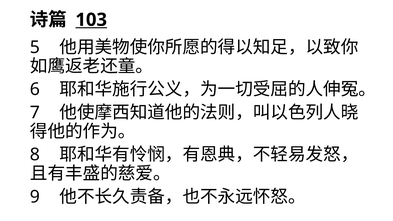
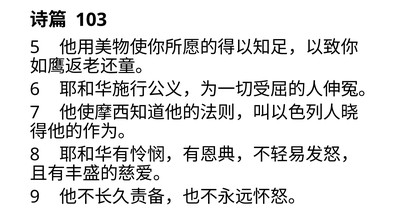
103 underline: present -> none
